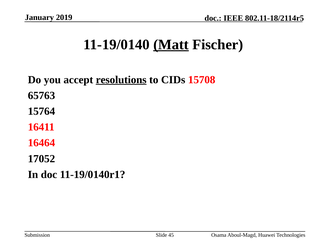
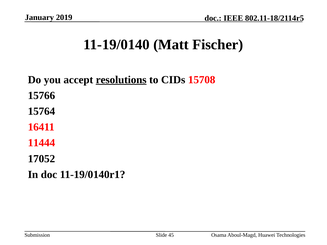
Matt underline: present -> none
65763: 65763 -> 15766
16464: 16464 -> 11444
